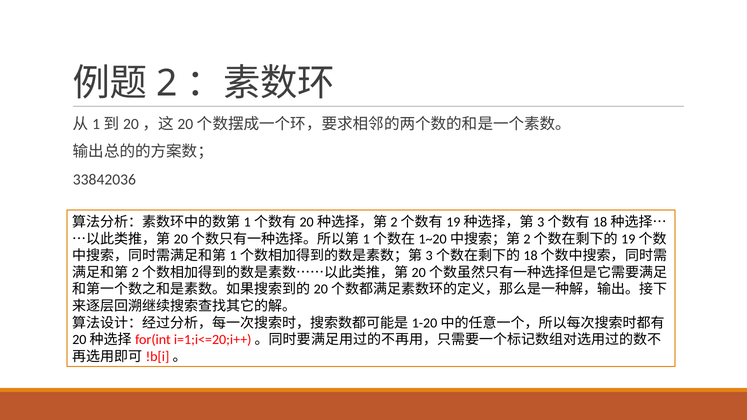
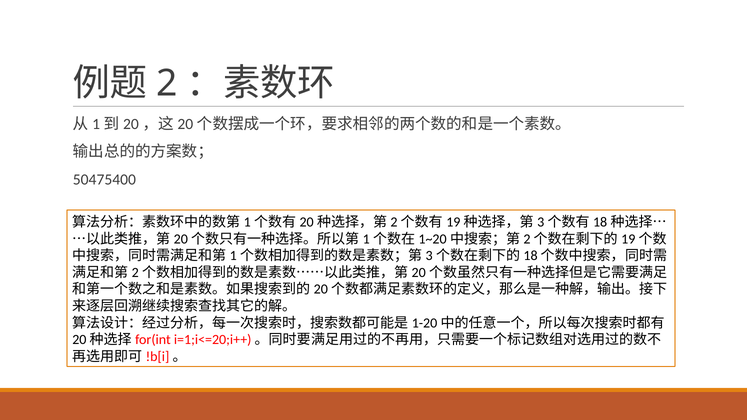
33842036: 33842036 -> 50475400
